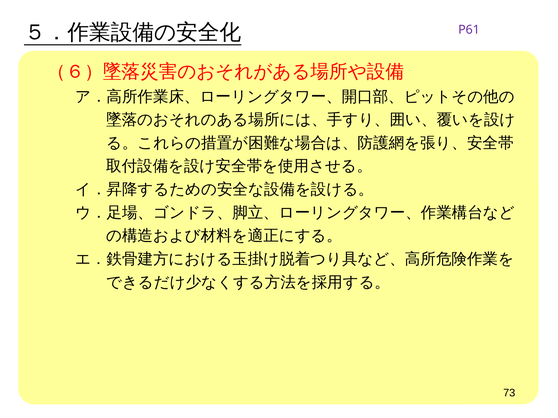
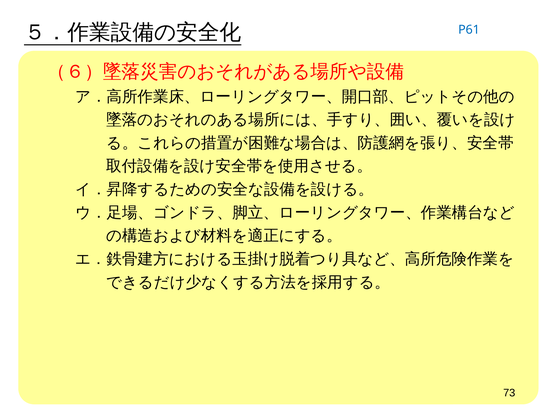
P61 colour: purple -> blue
